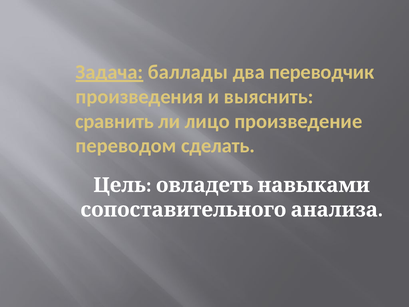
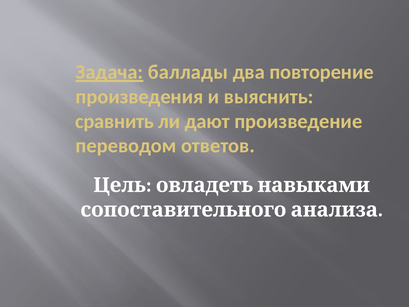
переводчик: переводчик -> повторение
лицо: лицо -> дают
сделать: сделать -> ответов
